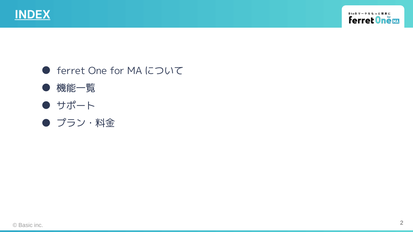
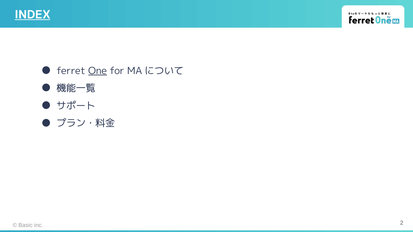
One underline: none -> present
